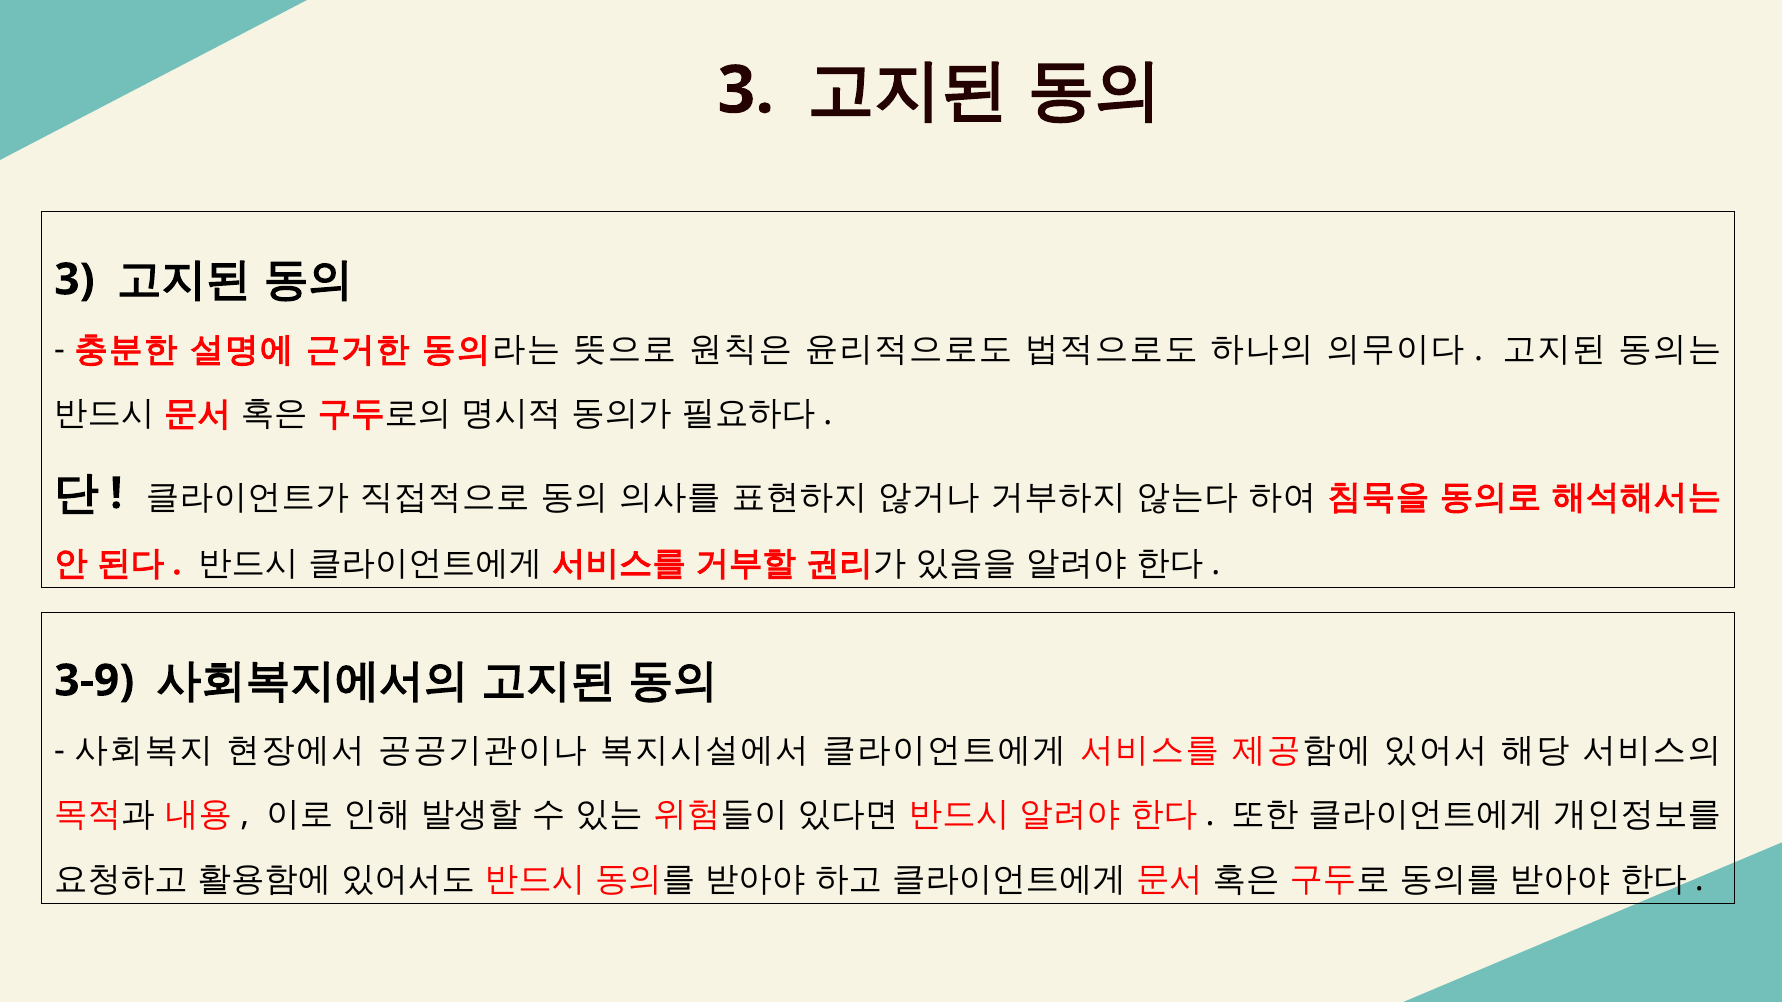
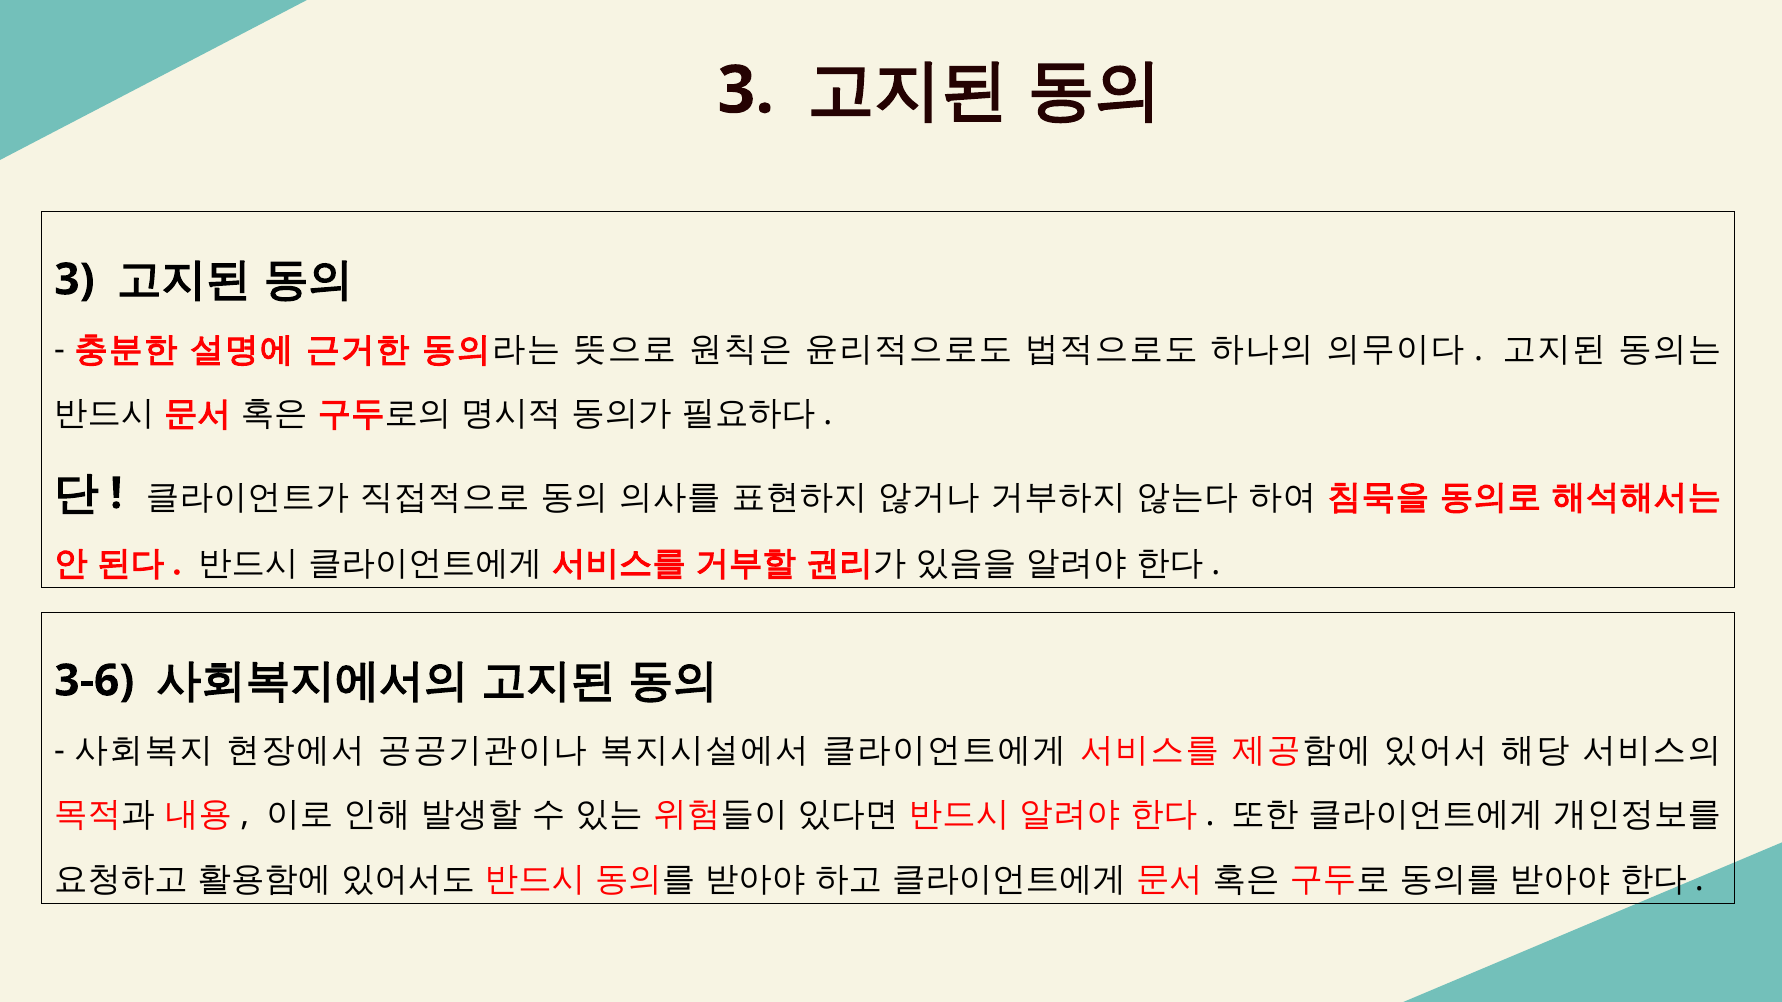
3-9: 3-9 -> 3-6
